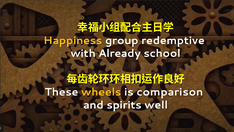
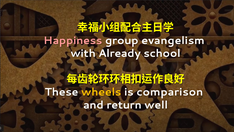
Happiness colour: yellow -> pink
redemptive: redemptive -> evangelism
spirits: spirits -> return
